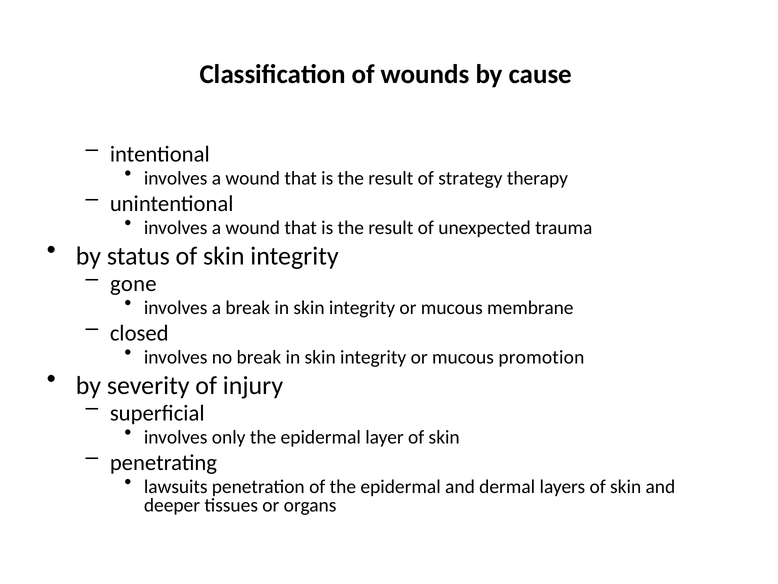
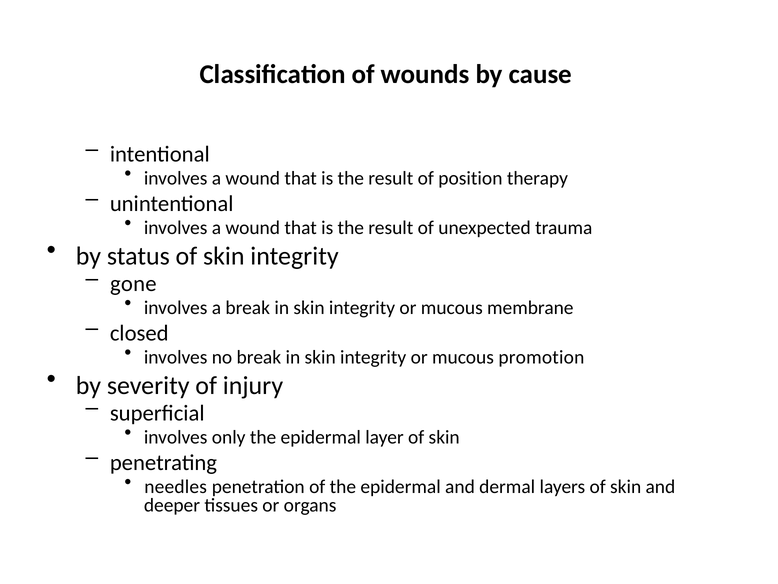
strategy: strategy -> position
lawsuits: lawsuits -> needles
